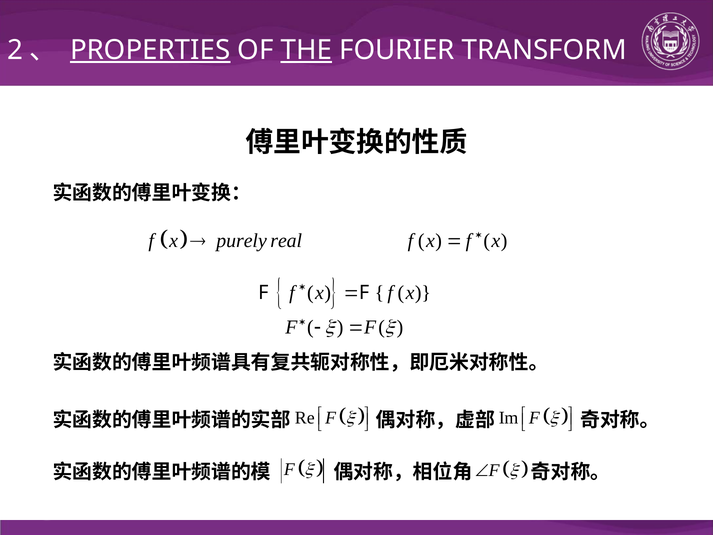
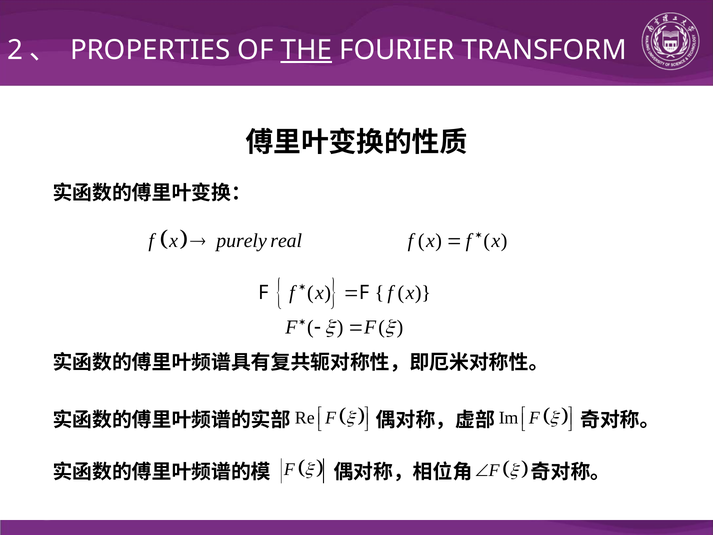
PROPERTIES underline: present -> none
